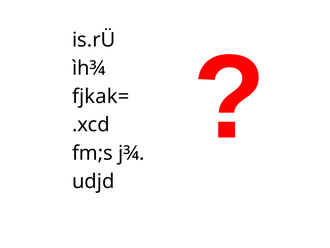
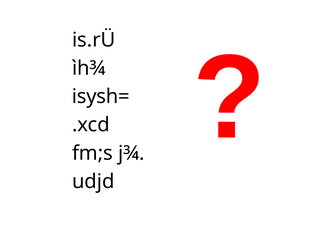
fjkak=: fjkak= -> isysh=
